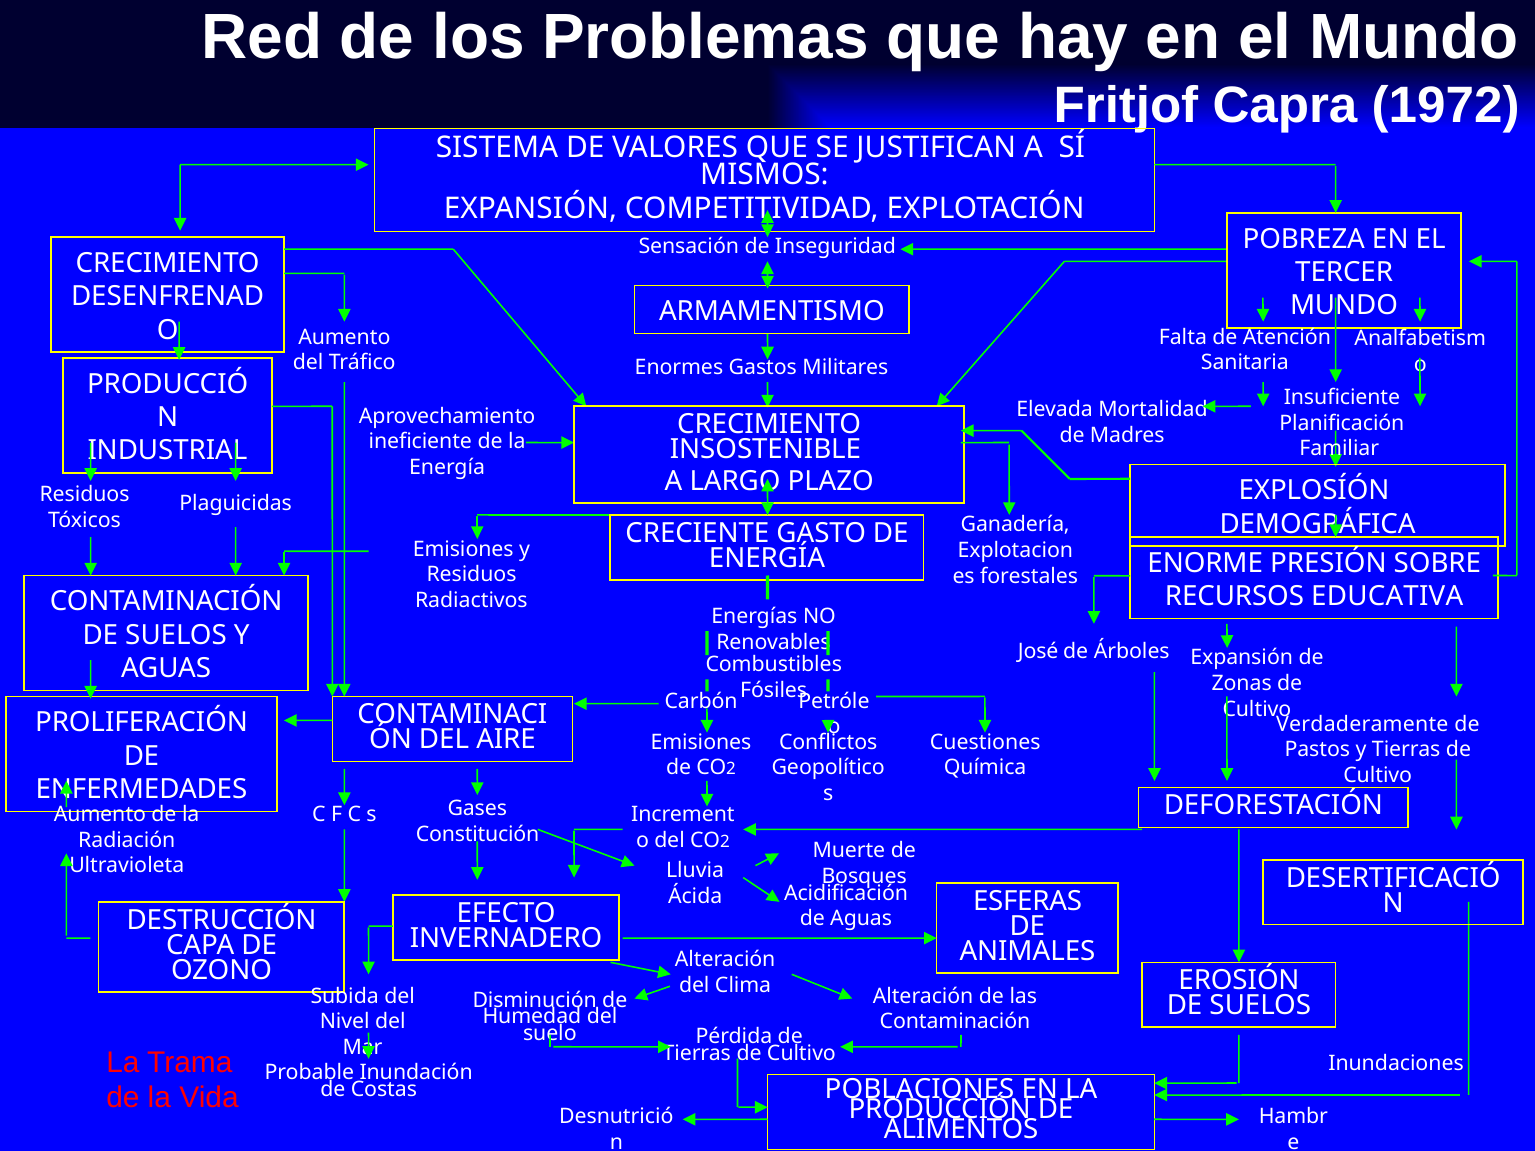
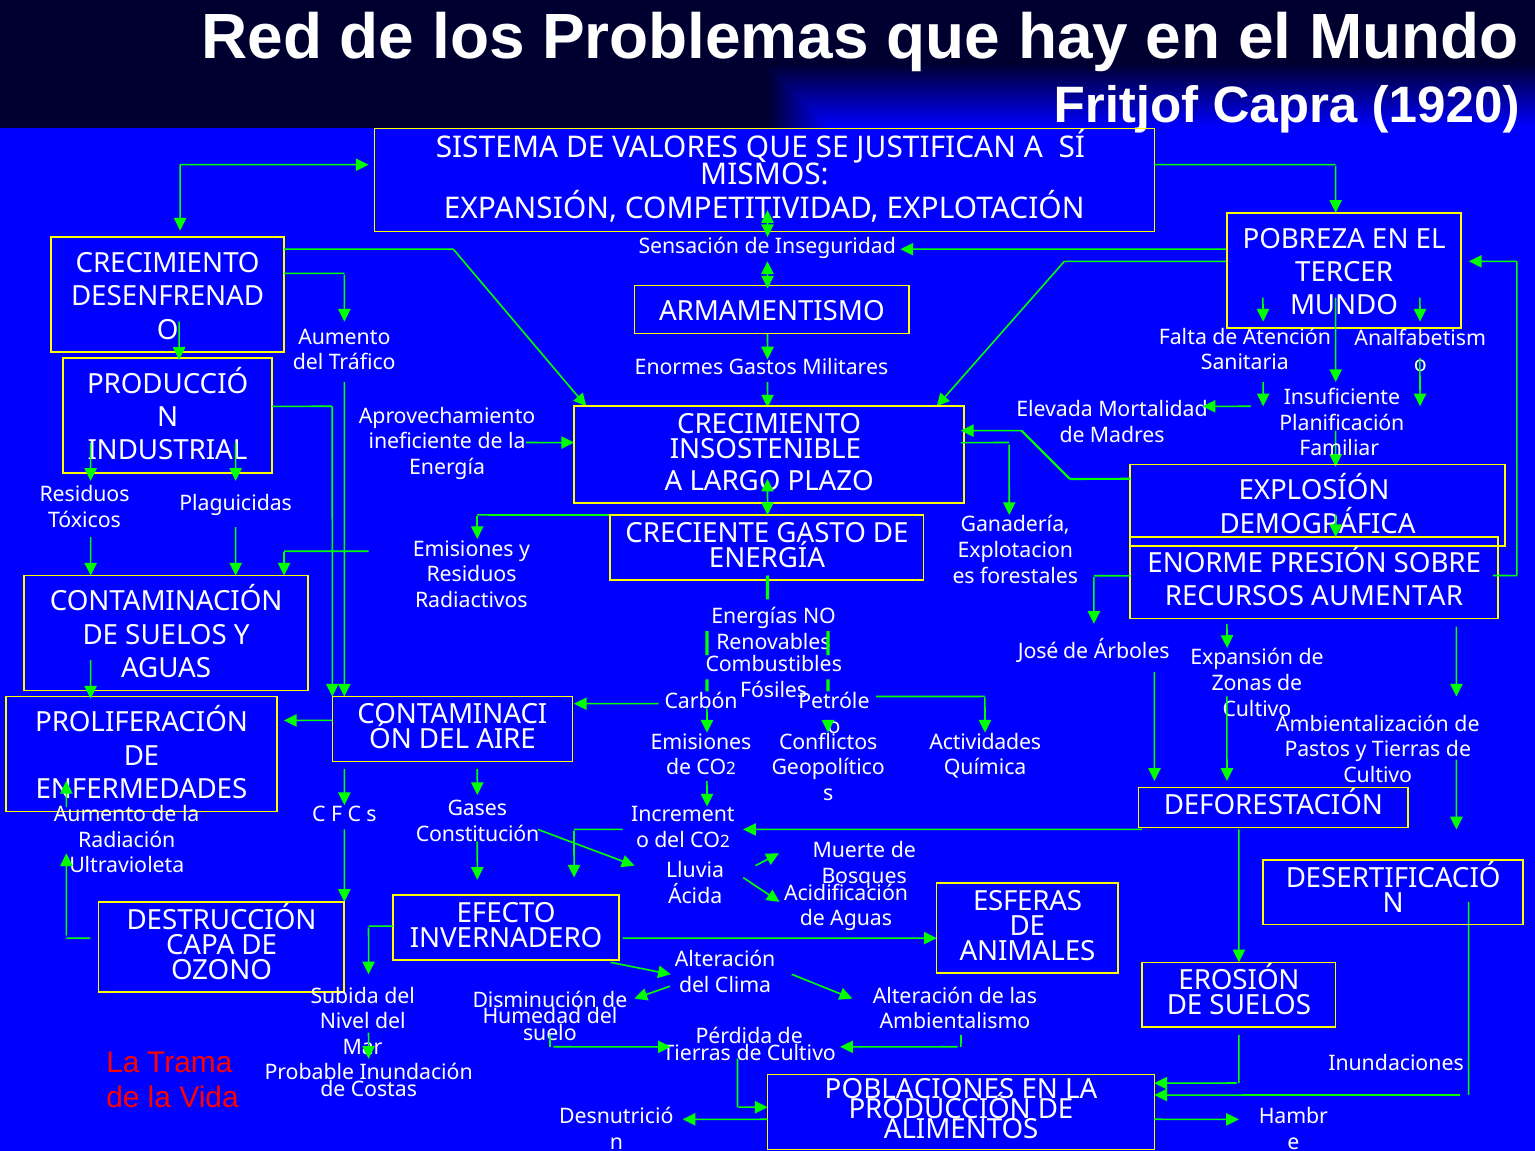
1972: 1972 -> 1920
EDUCATIVA: EDUCATIVA -> AUMENTAR
Verdaderamente: Verdaderamente -> Ambientalización
Cuestiones: Cuestiones -> Actividades
Contaminación at (955, 1022): Contaminación -> Ambientalismo
